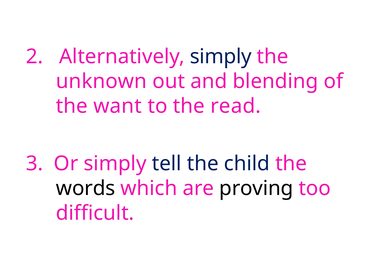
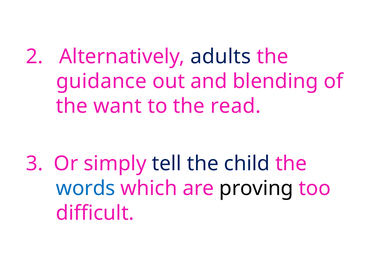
Alternatively simply: simply -> adults
unknown: unknown -> guidance
words colour: black -> blue
